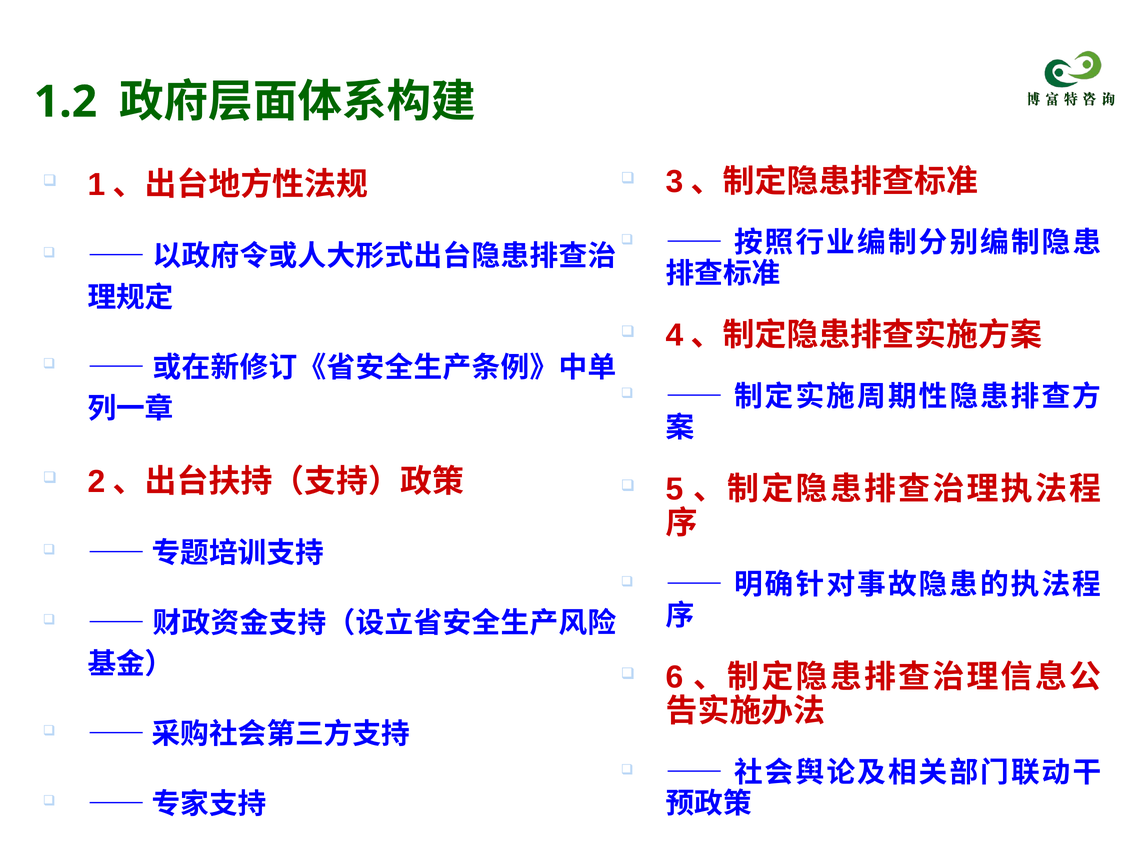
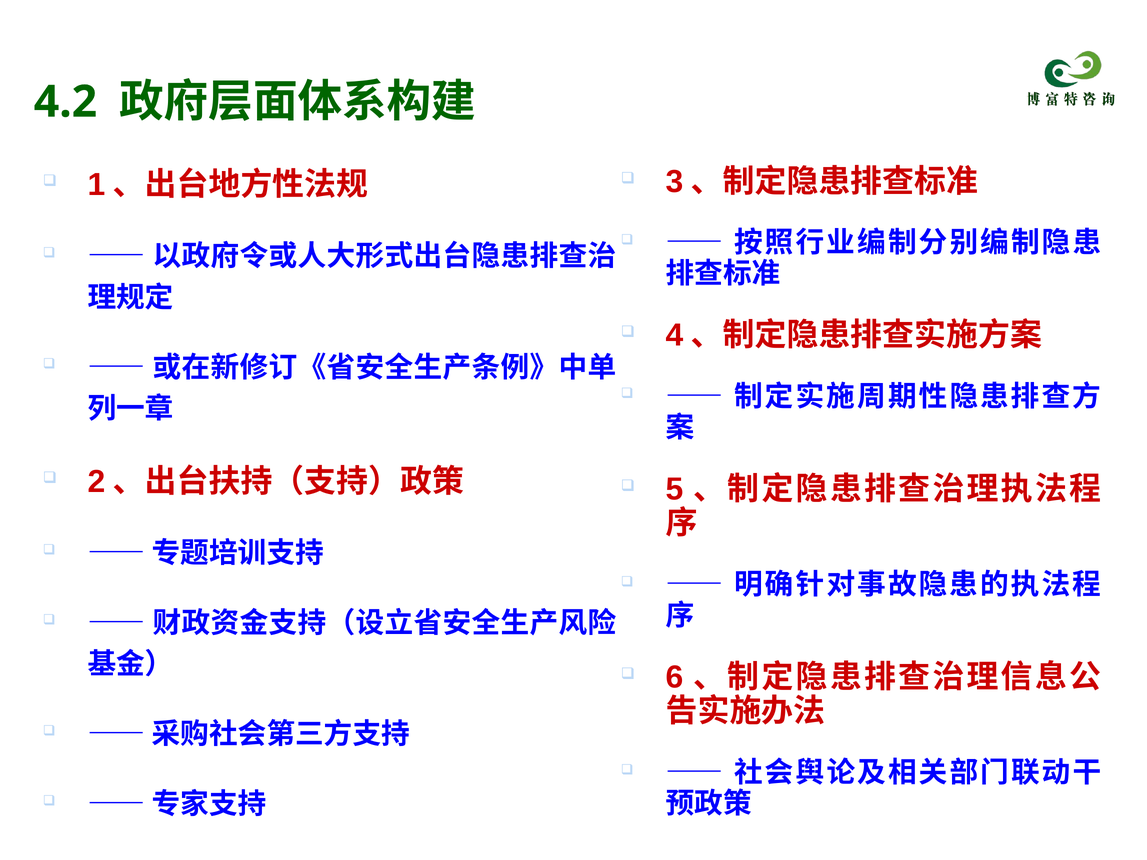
1.2: 1.2 -> 4.2
